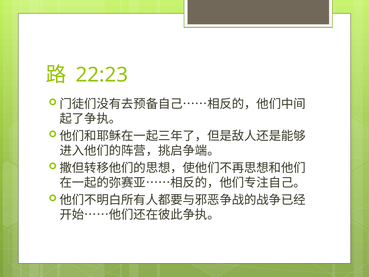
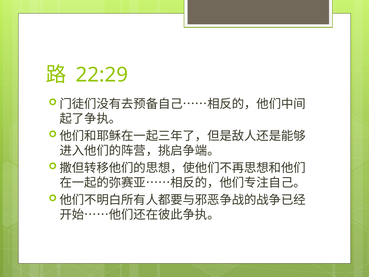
22:23: 22:23 -> 22:29
